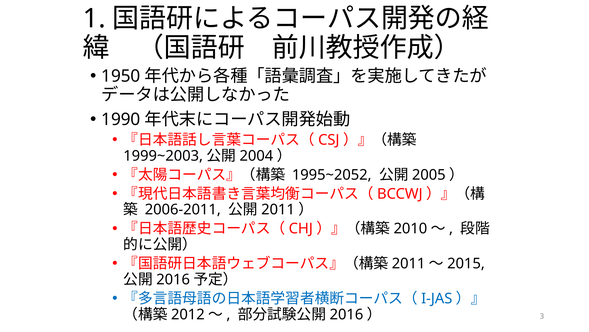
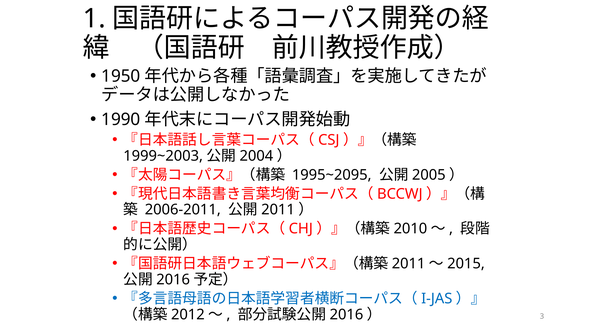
1995~2052: 1995~2052 -> 1995~2095
